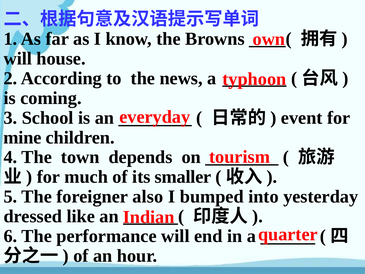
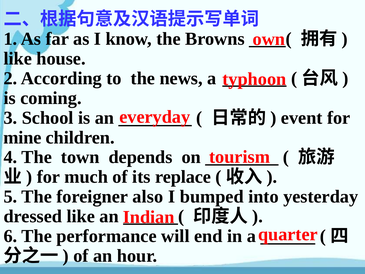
will at (18, 58): will -> like
smaller: smaller -> replace
